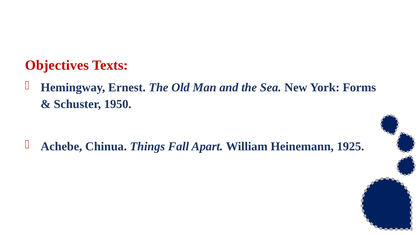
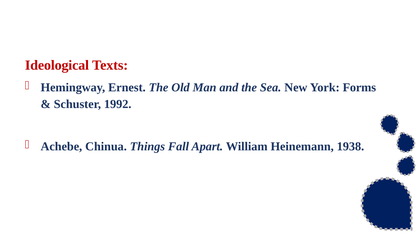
Objectives: Objectives -> Ideological
1950: 1950 -> 1992
1925: 1925 -> 1938
